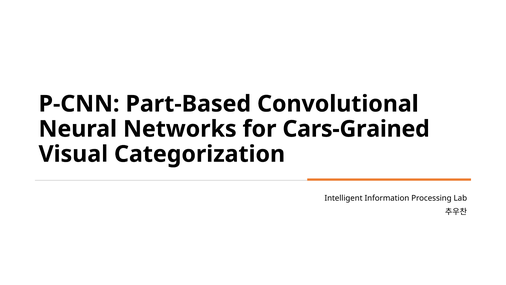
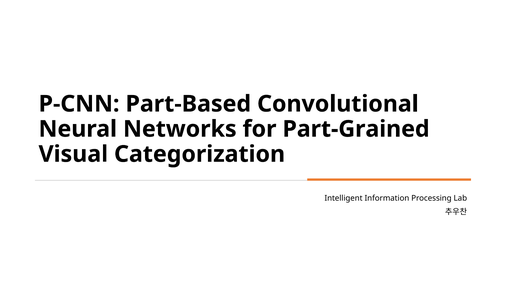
Cars-Grained: Cars-Grained -> Part-Grained
